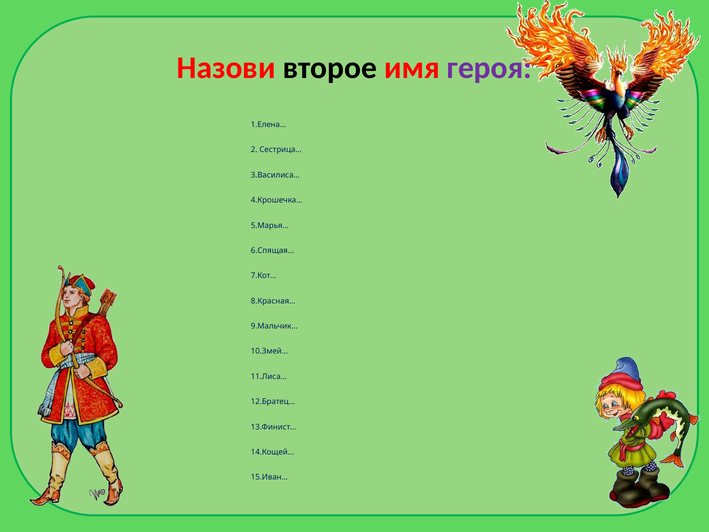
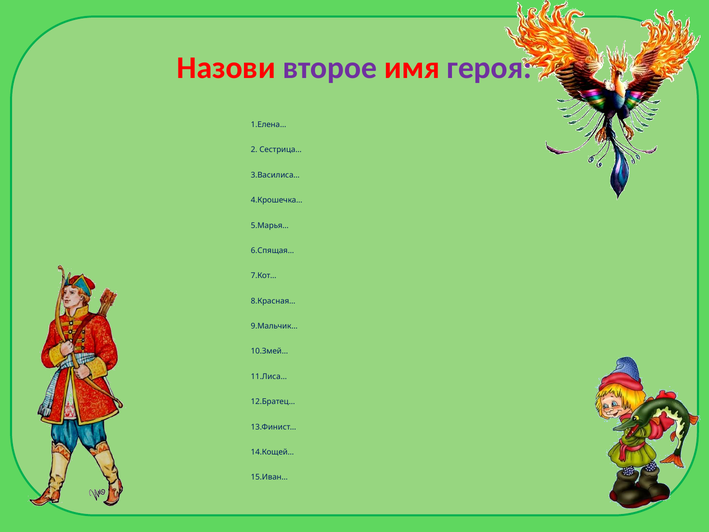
второе colour: black -> purple
